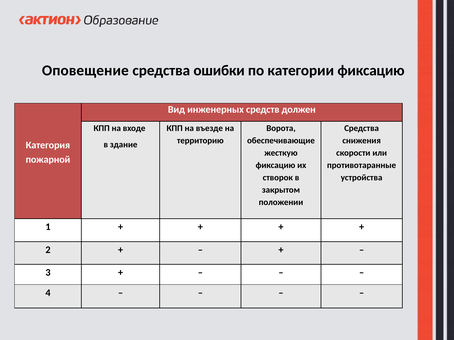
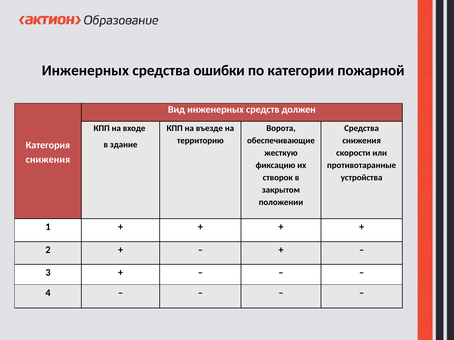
Оповещение at (85, 71): Оповещение -> Инженерных
категории фиксацию: фиксацию -> пожарной
пожарной at (48, 160): пожарной -> снижения
